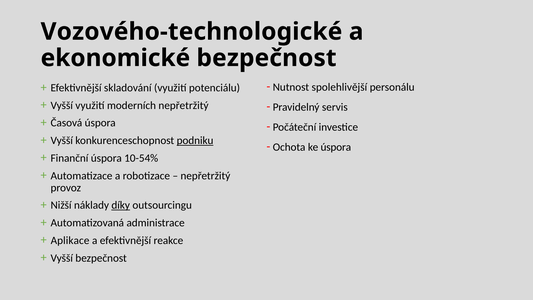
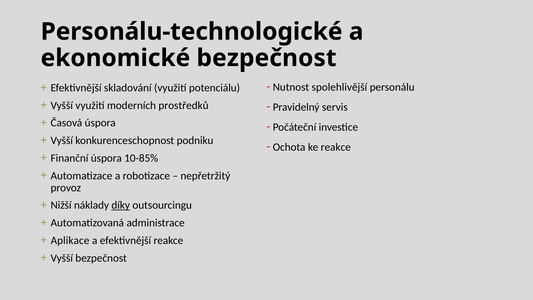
Vozového-technologické: Vozového-technologické -> Personálu-technologické
moderních nepřetržitý: nepřetržitý -> prostředků
podniku underline: present -> none
ke úspora: úspora -> reakce
10-54%: 10-54% -> 10-85%
